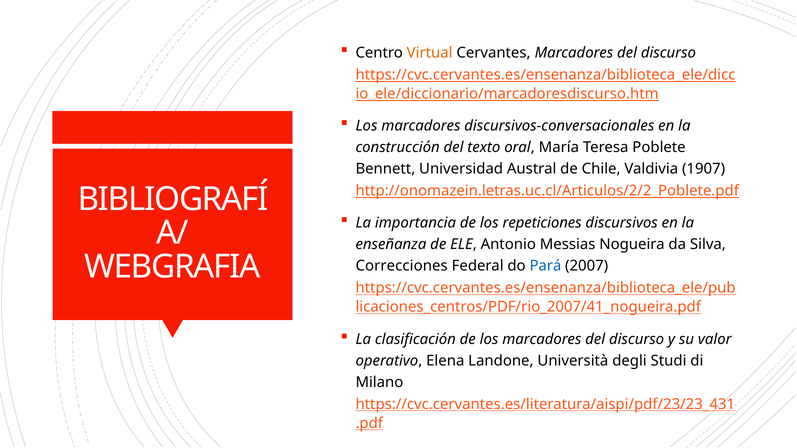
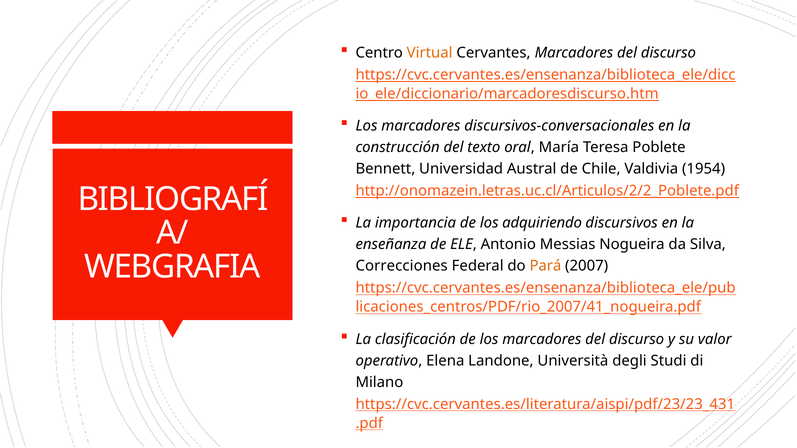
1907: 1907 -> 1954
repeticiones: repeticiones -> adquiriendo
Pará colour: blue -> orange
